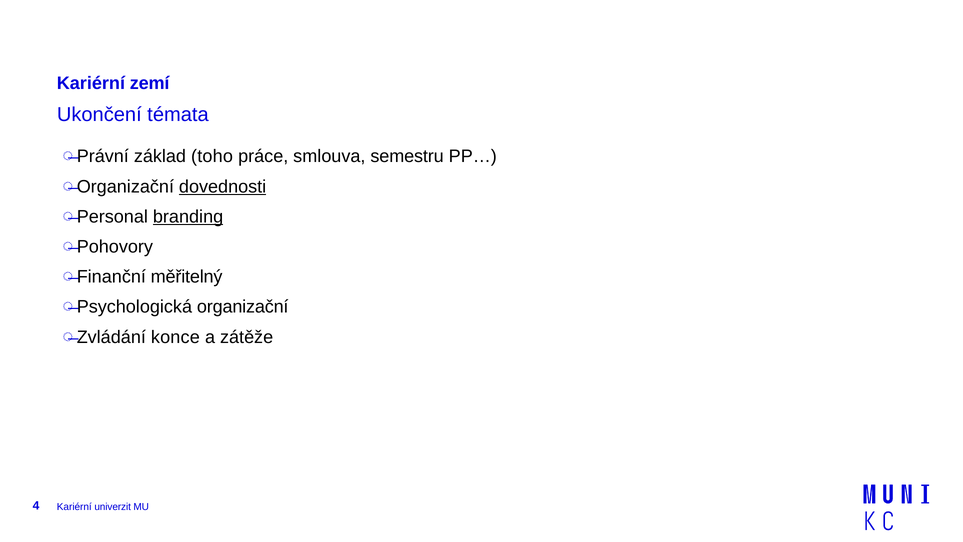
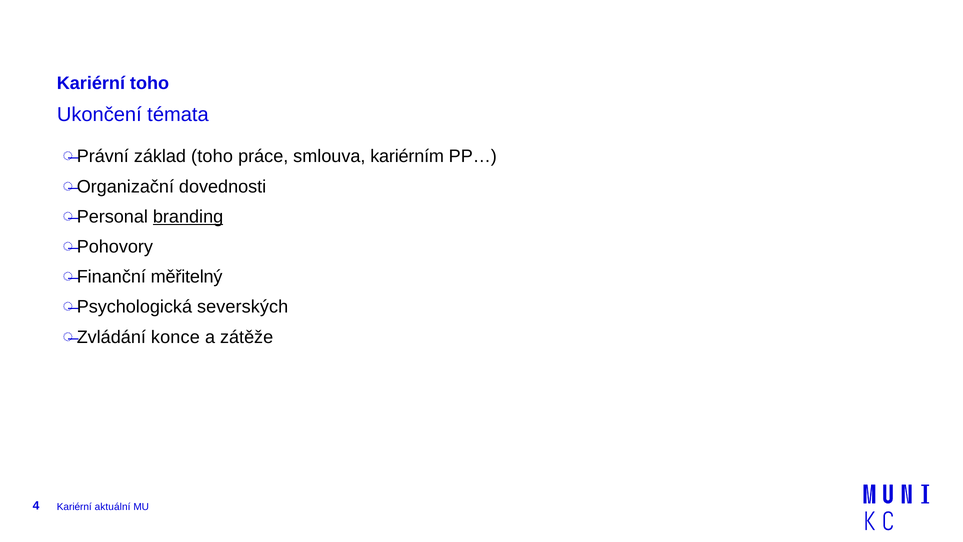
Kariérní zemí: zemí -> toho
semestru: semestru -> kariérním
dovednosti underline: present -> none
organizační: organizační -> severských
univerzit: univerzit -> aktuální
